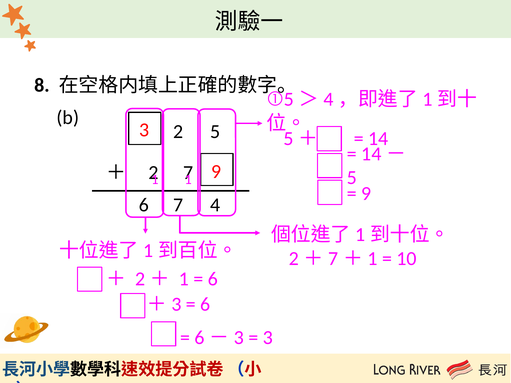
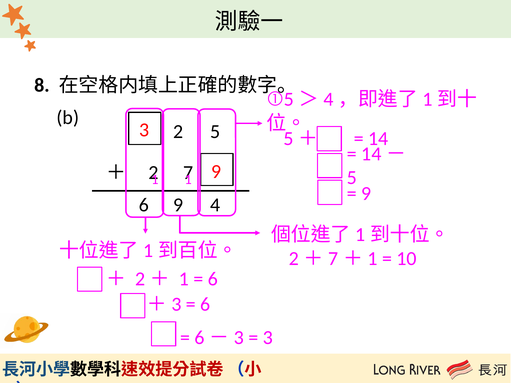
6 7: 7 -> 9
